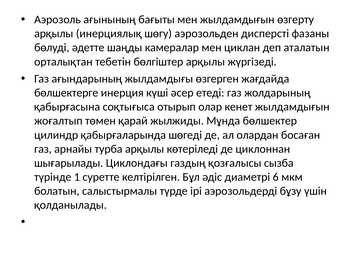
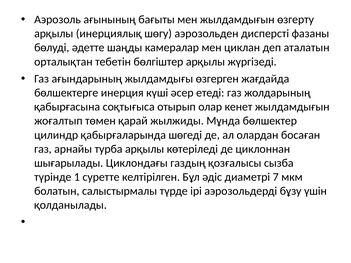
6: 6 -> 7
